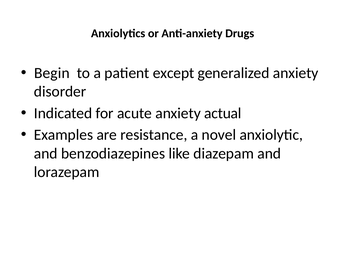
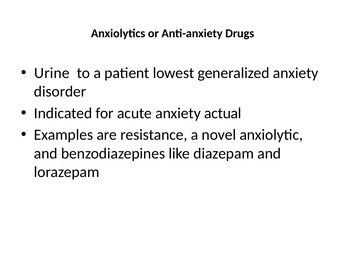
Begin: Begin -> Urine
except: except -> lowest
